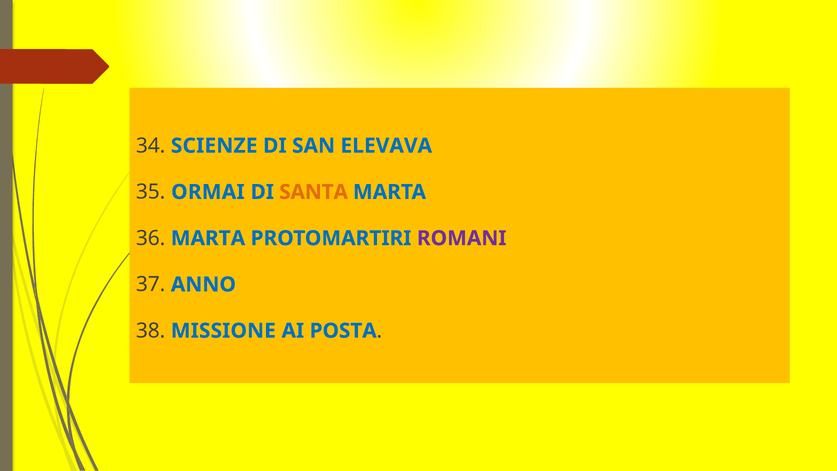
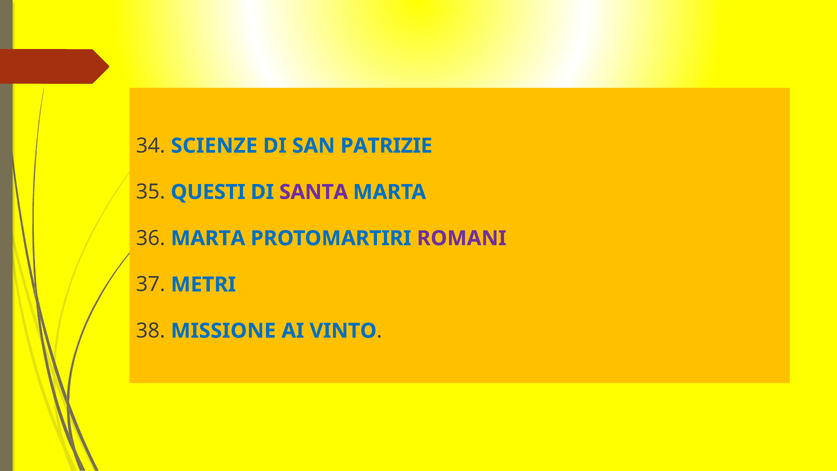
ELEVAVA: ELEVAVA -> PATRIZIE
ORMAI: ORMAI -> QUESTI
SANTA colour: orange -> purple
ANNO: ANNO -> METRI
POSTA: POSTA -> VINTO
